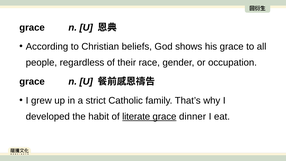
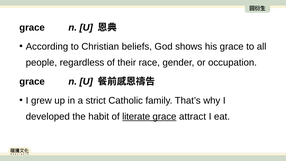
dinner: dinner -> attract
